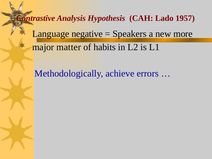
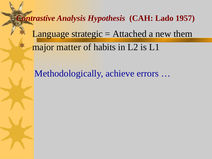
negative: negative -> strategic
Speakers: Speakers -> Attached
more: more -> them
